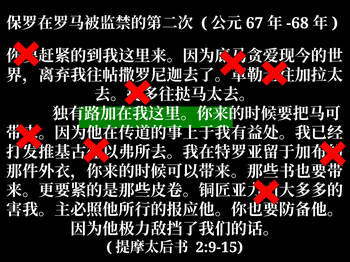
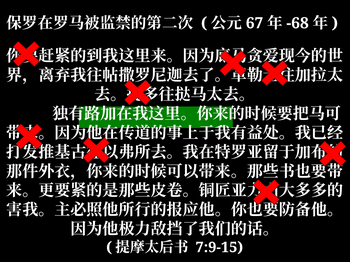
2:9-15: 2:9-15 -> 7:9-15
